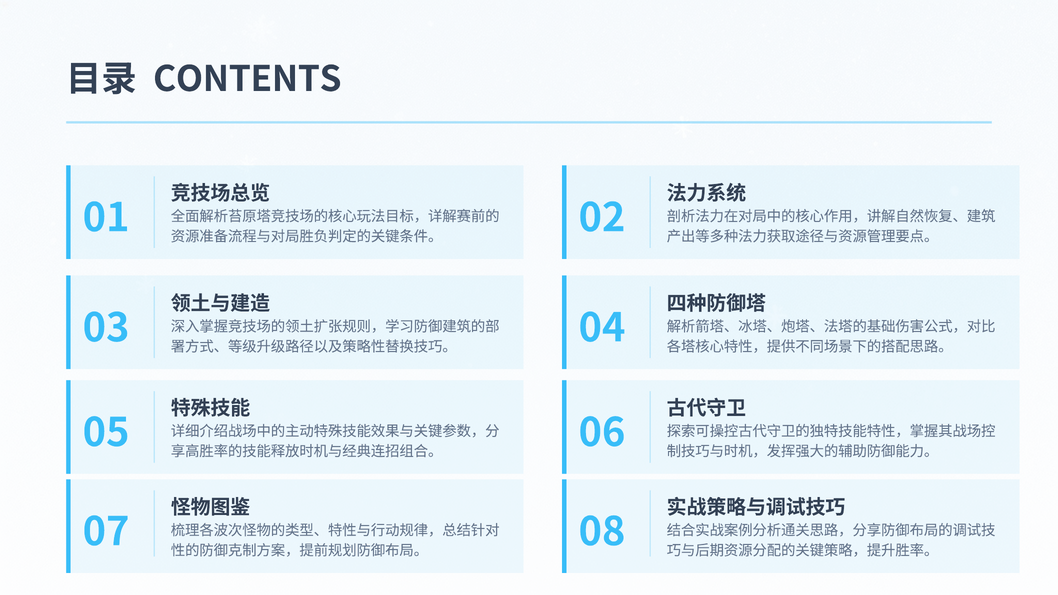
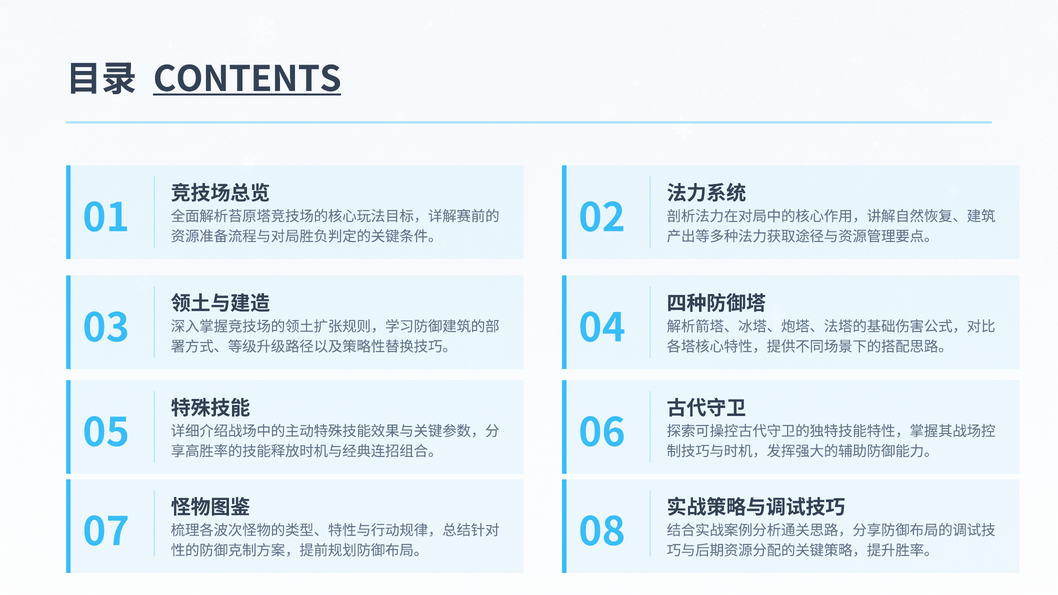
CONTENTS underline: none -> present
